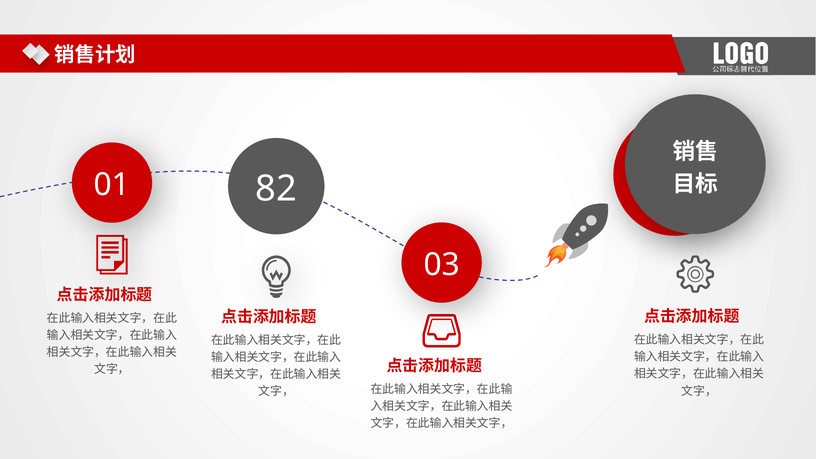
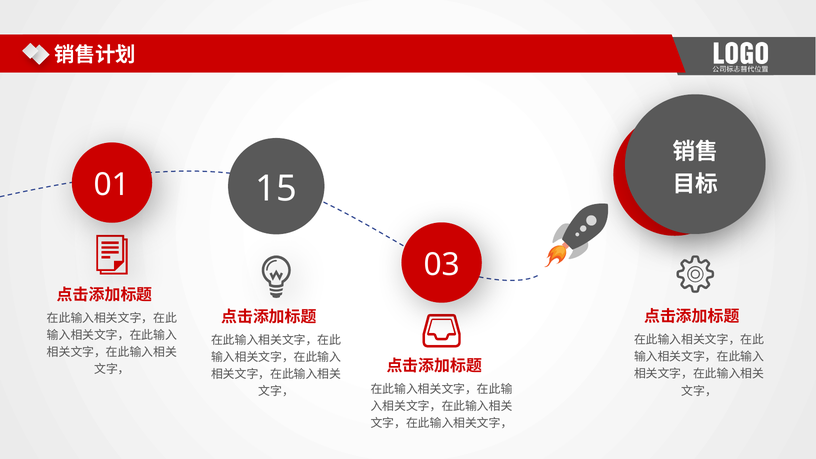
82: 82 -> 15
